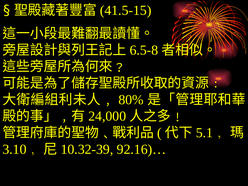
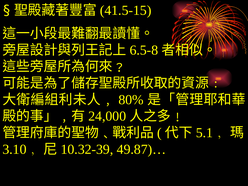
92.16)…: 92.16)… -> 49.87)…
